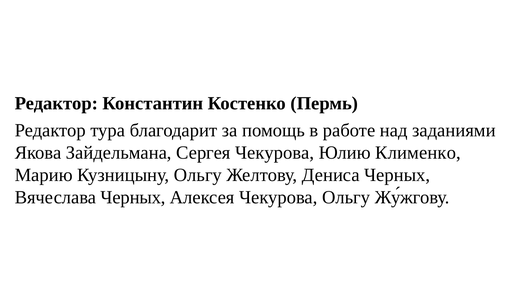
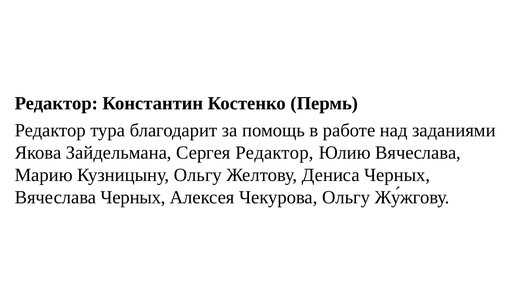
Сергея Чекурова: Чекурова -> Редактор
Юлию Клименко: Клименко -> Вячеслава
